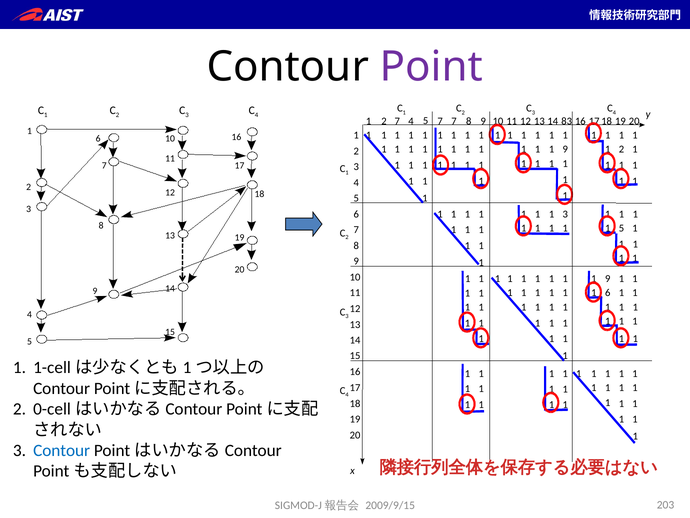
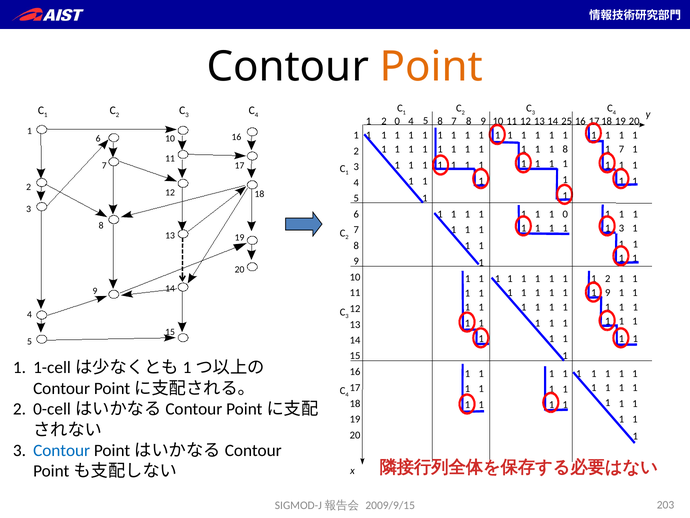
Point colour: purple -> orange
2 7: 7 -> 0
5 7: 7 -> 8
83: 83 -> 25
9 at (565, 149): 9 -> 8
2 at (621, 149): 2 -> 7
1 3: 3 -> 0
5 at (621, 228): 5 -> 3
9 at (608, 279): 9 -> 2
6 at (608, 293): 6 -> 9
